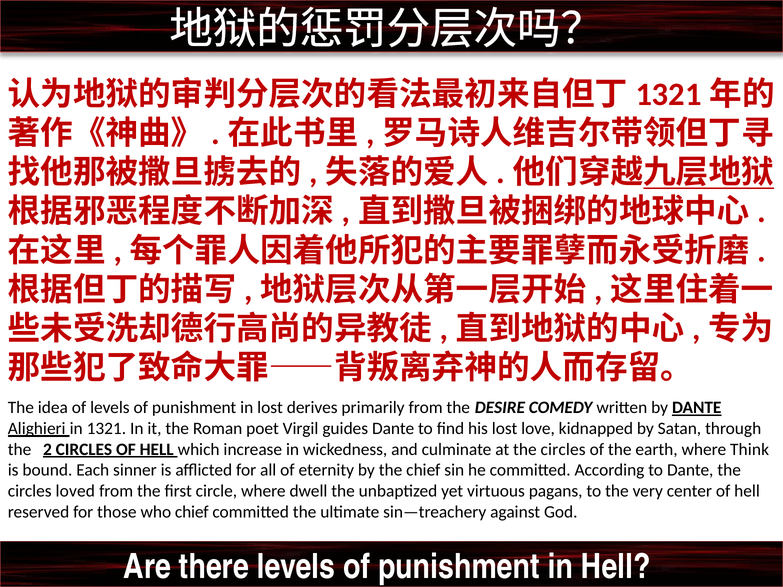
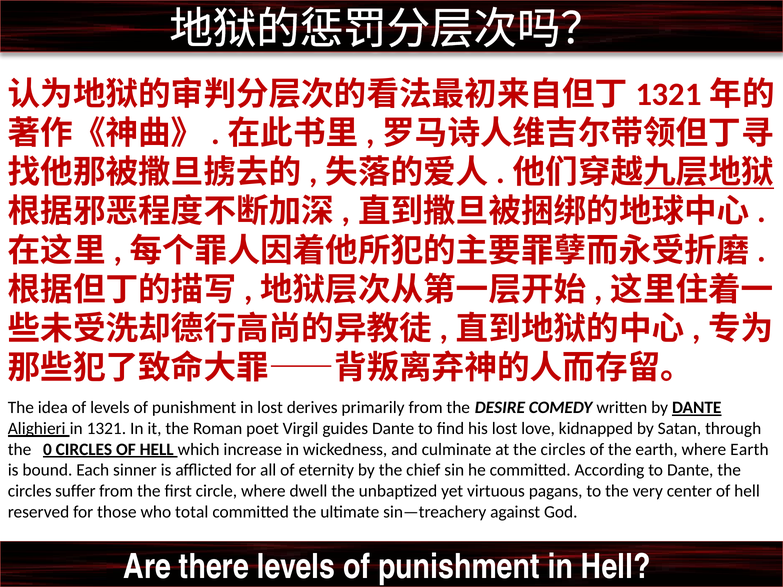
2: 2 -> 0
where Think: Think -> Earth
loved: loved -> suffer
who chief: chief -> total
